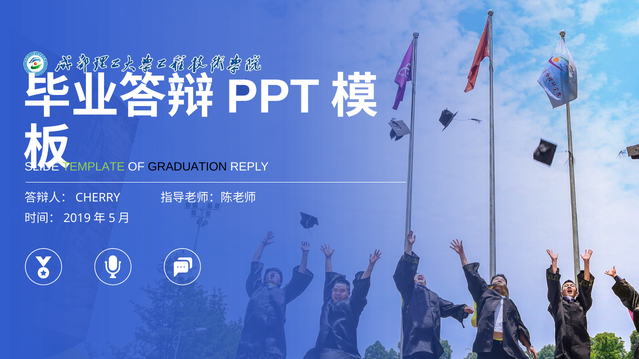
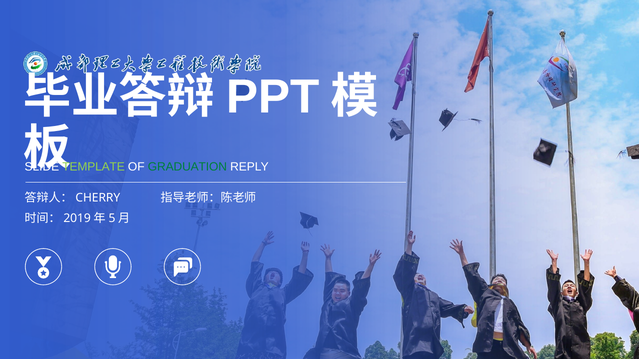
GRADUATION colour: black -> green
